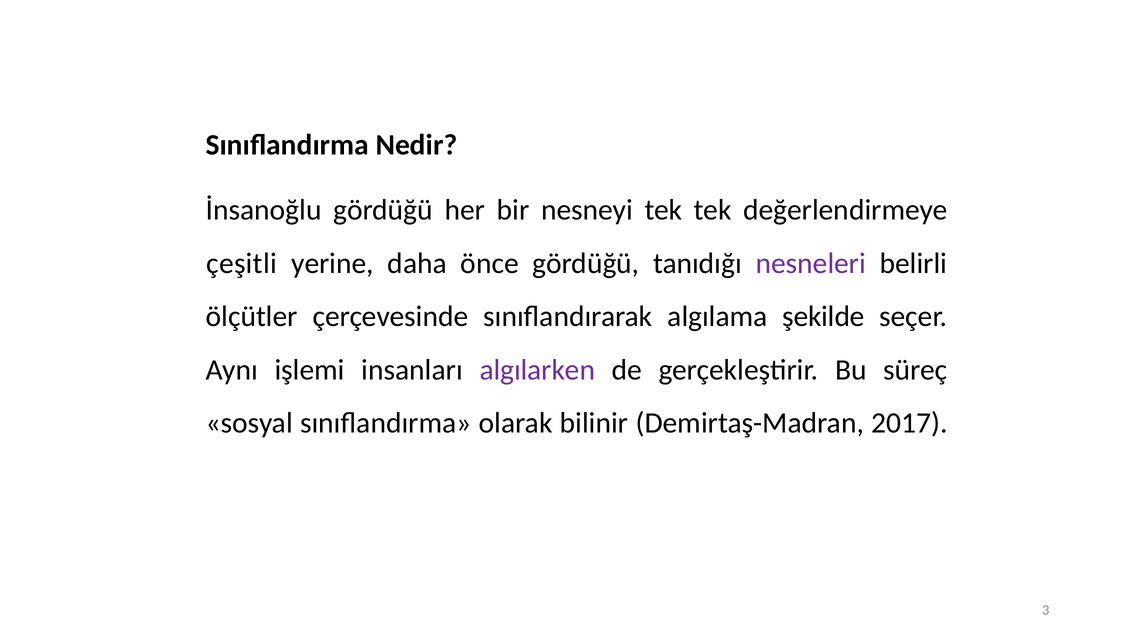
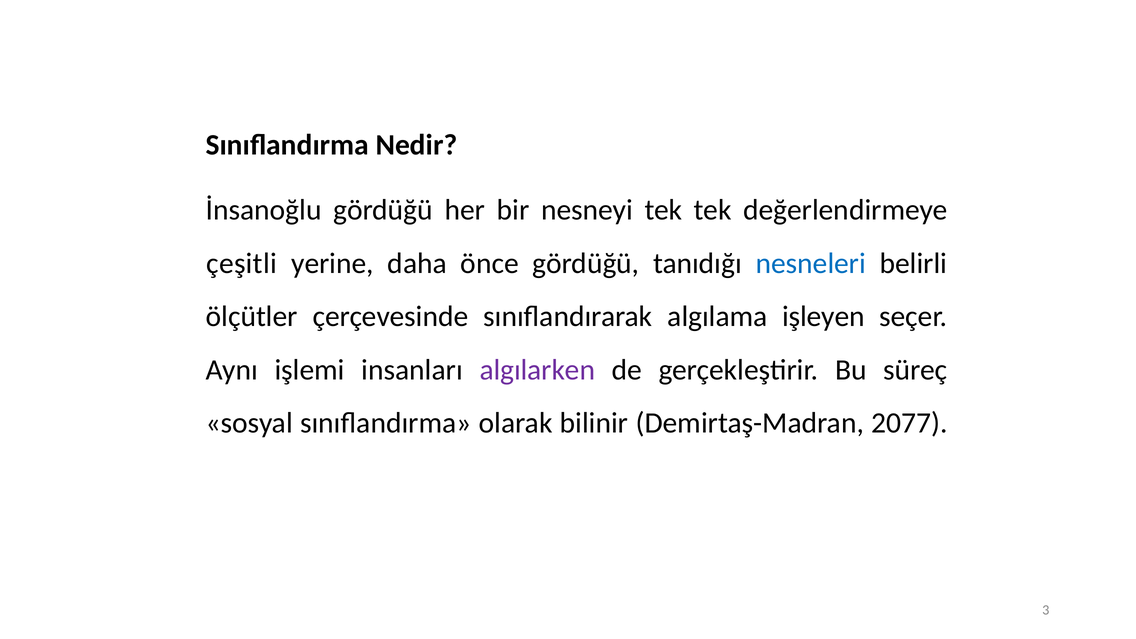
nesneleri colour: purple -> blue
şekilde: şekilde -> işleyen
2017: 2017 -> 2077
